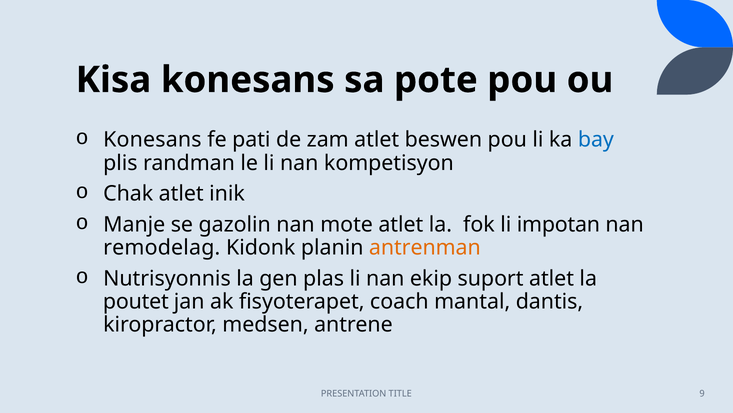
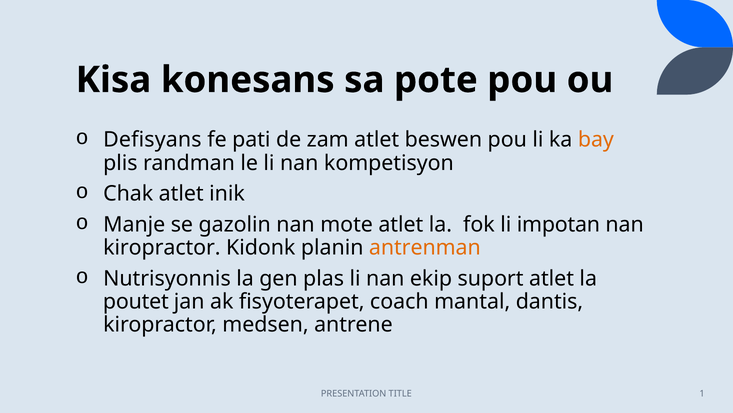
Konesans at (152, 140): Konesans -> Defisyans
bay colour: blue -> orange
remodelag at (162, 247): remodelag -> kiropractor
9: 9 -> 1
